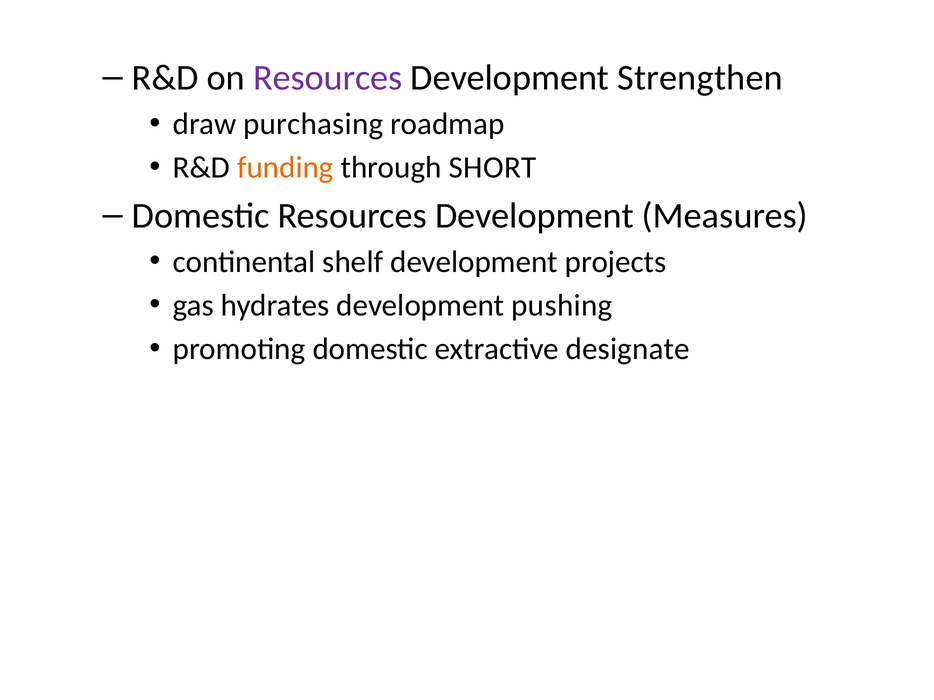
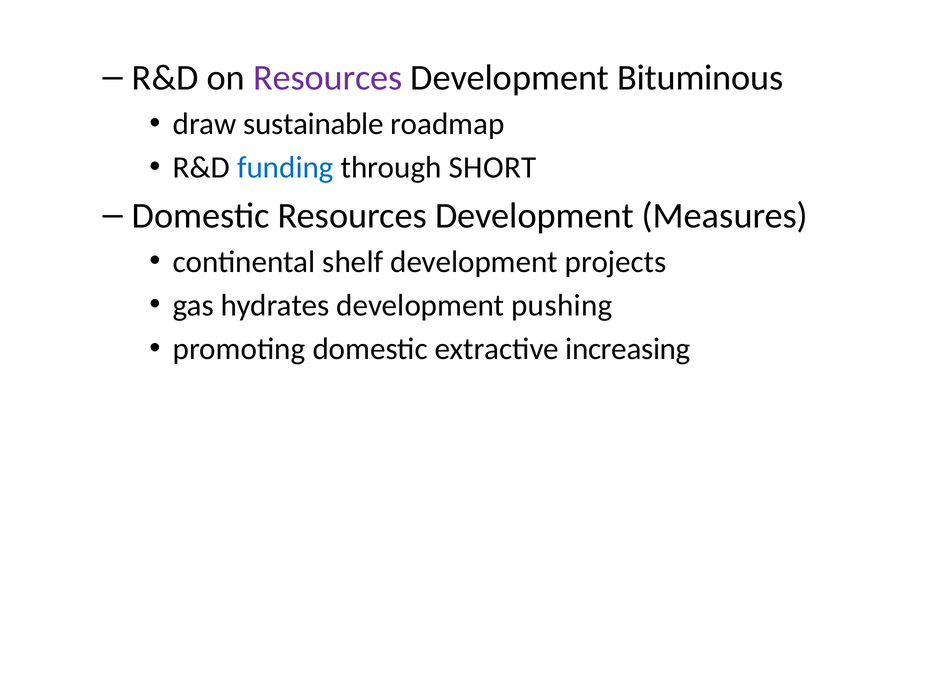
Strengthen: Strengthen -> Bituminous
purchasing: purchasing -> sustainable
funding colour: orange -> blue
designate: designate -> increasing
